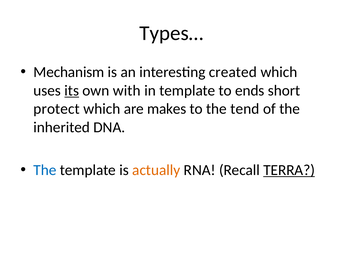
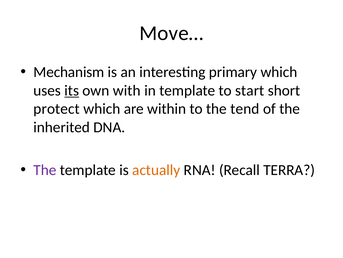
Types…: Types… -> Move…
created: created -> primary
ends: ends -> start
makes: makes -> within
The at (45, 170) colour: blue -> purple
TERRA underline: present -> none
